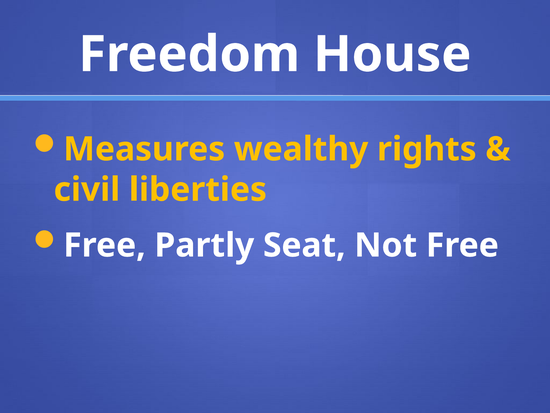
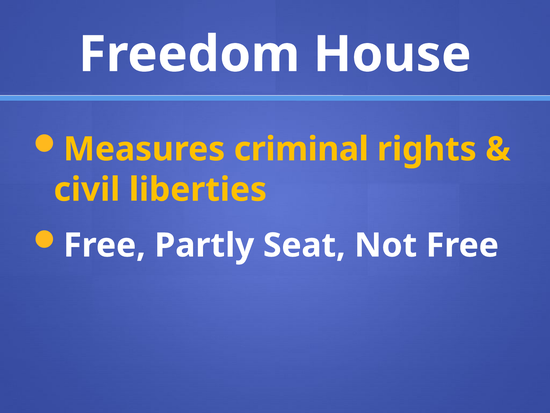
wealthy: wealthy -> criminal
